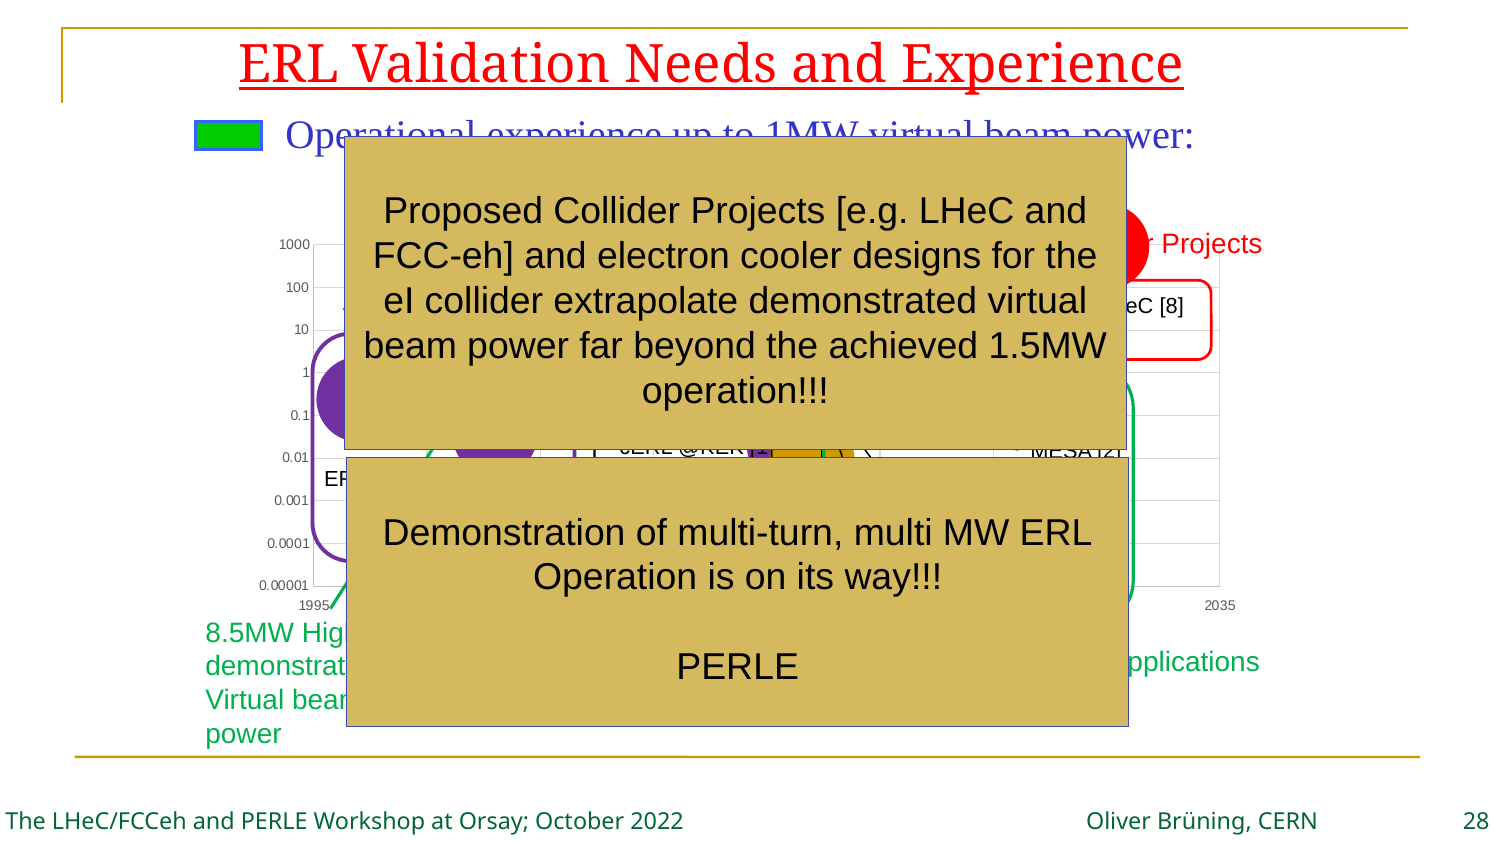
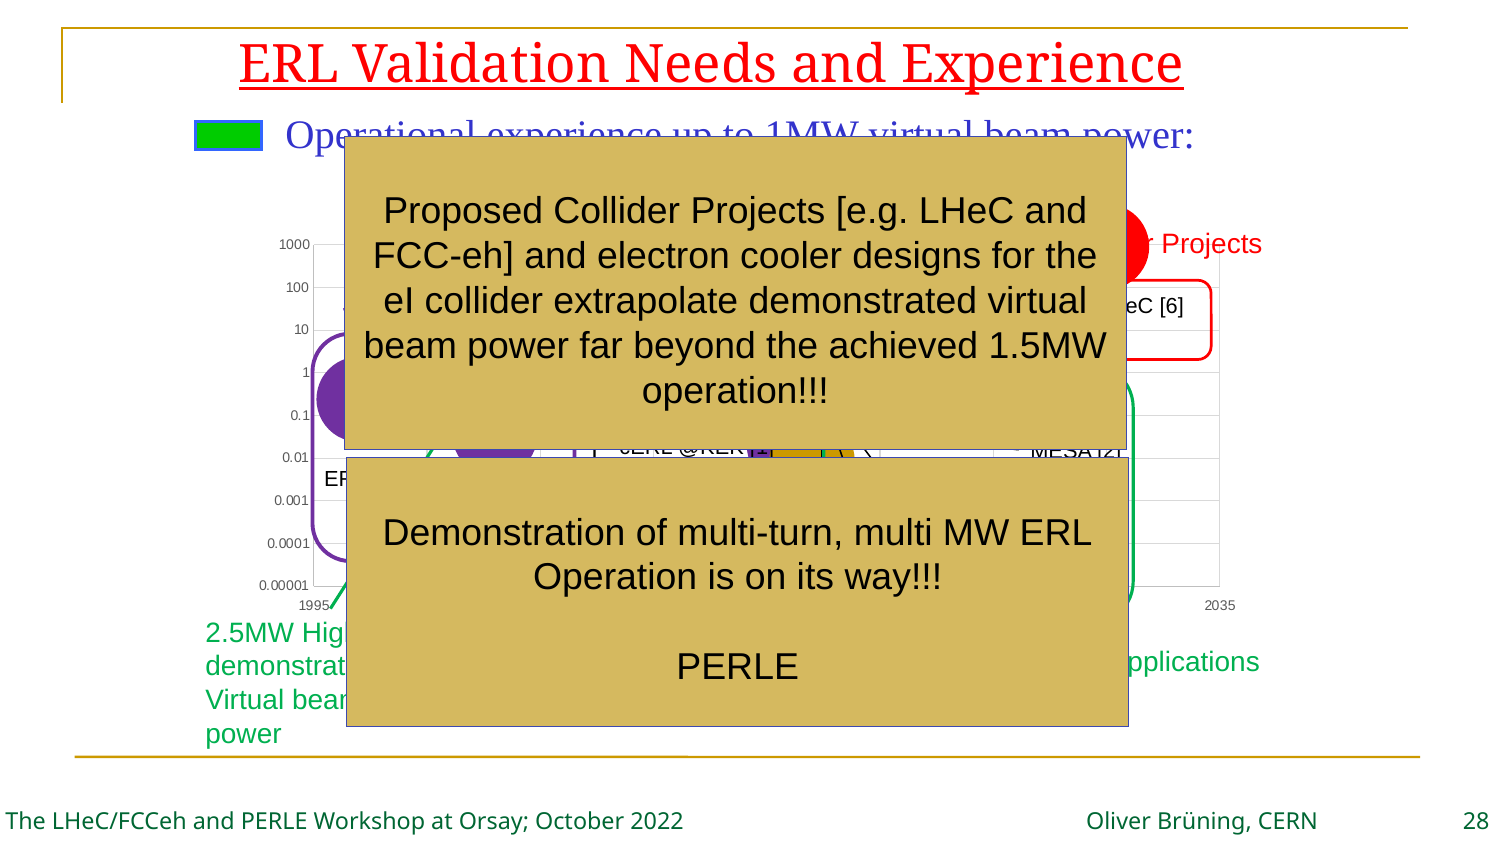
8 at (1172, 307): 8 -> 6
8.5MW: 8.5MW -> 2.5MW
